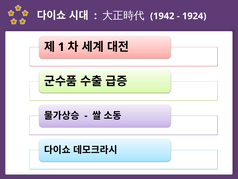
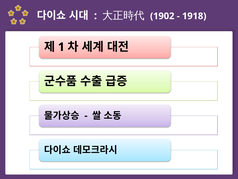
1942: 1942 -> 1902
1924: 1924 -> 1918
